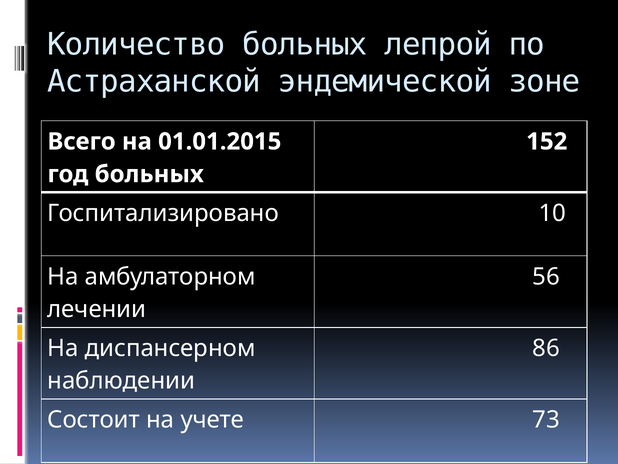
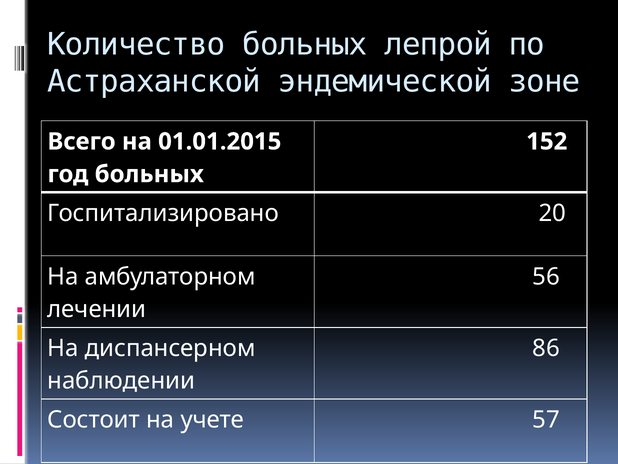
10: 10 -> 20
73: 73 -> 57
